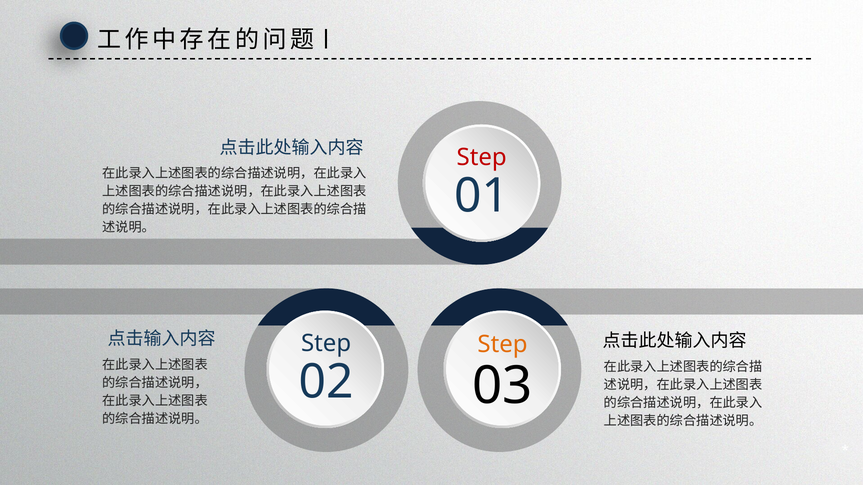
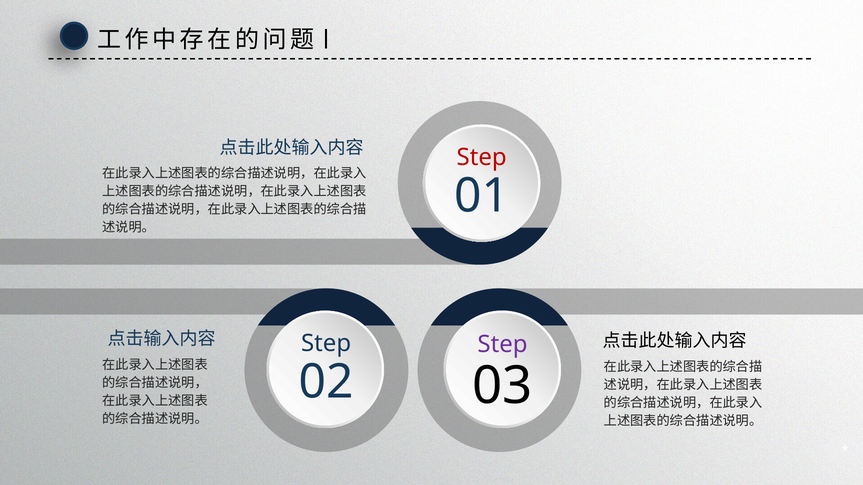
Step at (503, 345) colour: orange -> purple
